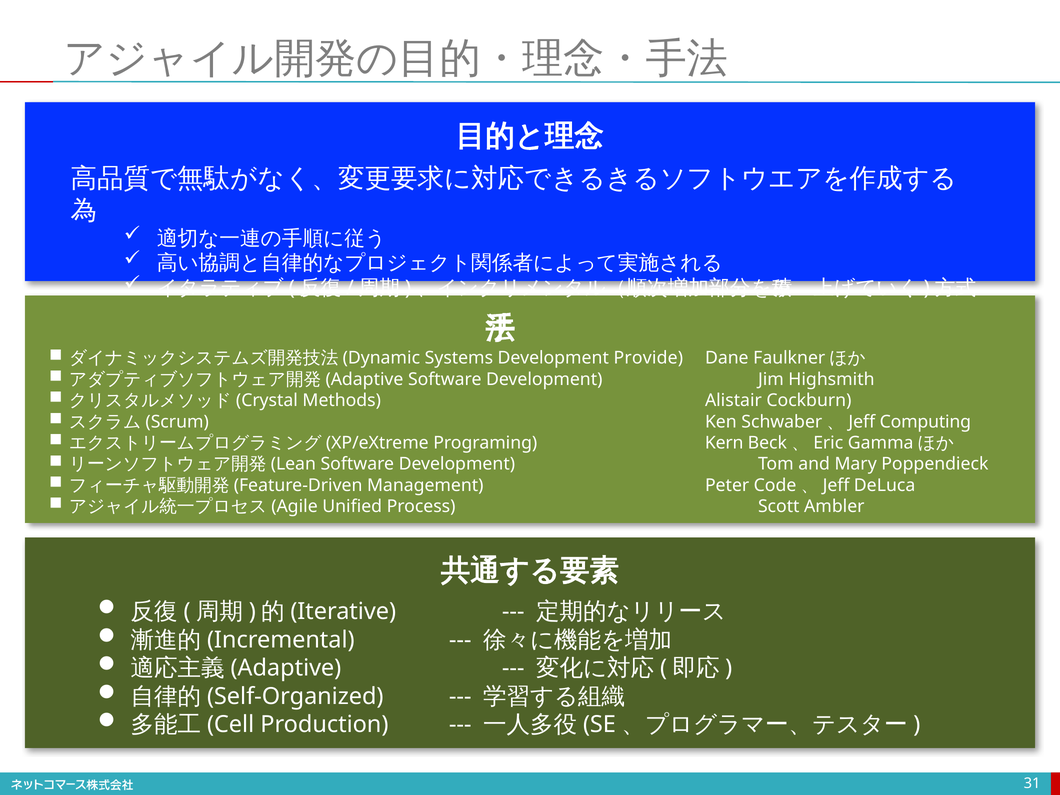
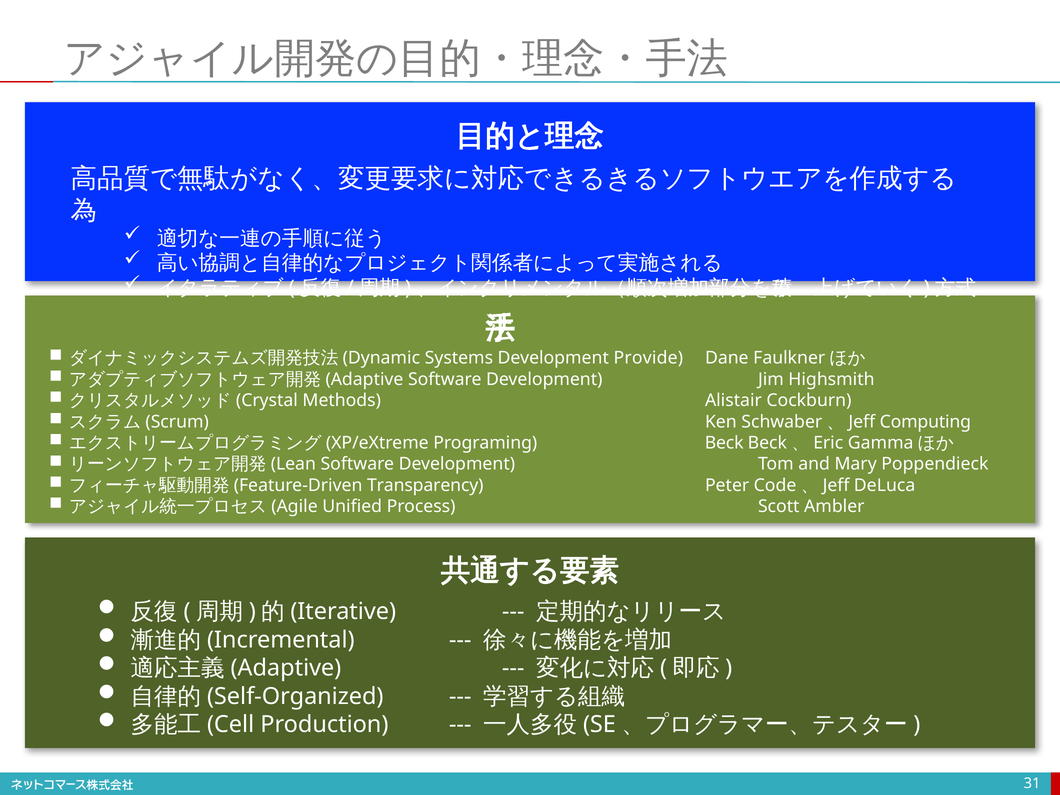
Programing Kern: Kern -> Beck
Management: Management -> Transparency
